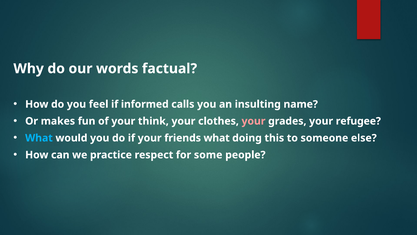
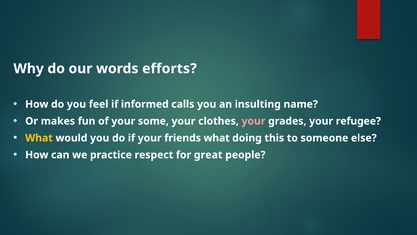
factual: factual -> efforts
think: think -> some
What at (39, 138) colour: light blue -> yellow
some: some -> great
